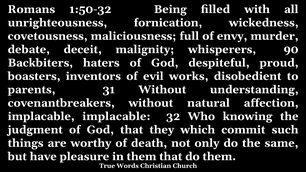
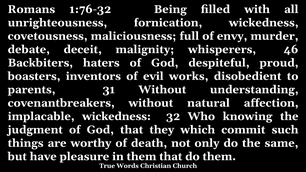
1:50-32: 1:50-32 -> 1:76-32
90: 90 -> 46
implacable implacable: implacable -> wickedness
